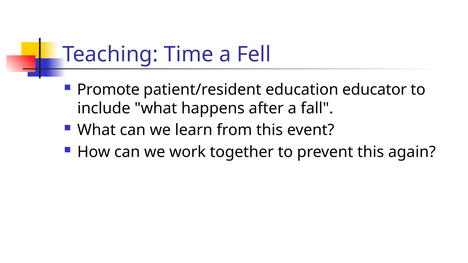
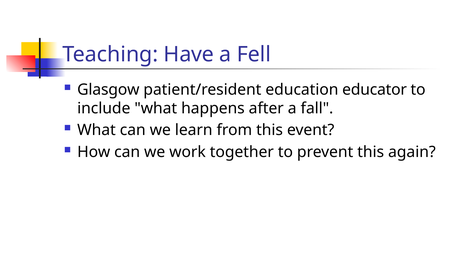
Time: Time -> Have
Promote: Promote -> Glasgow
